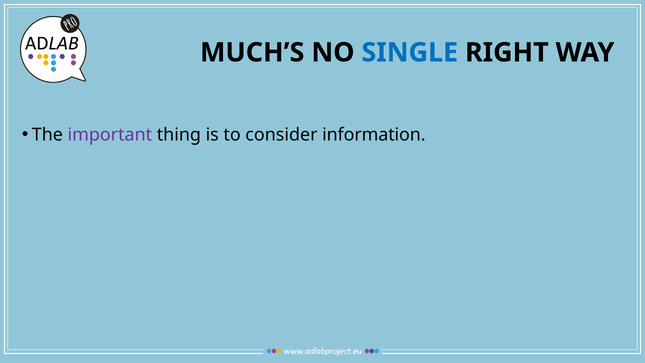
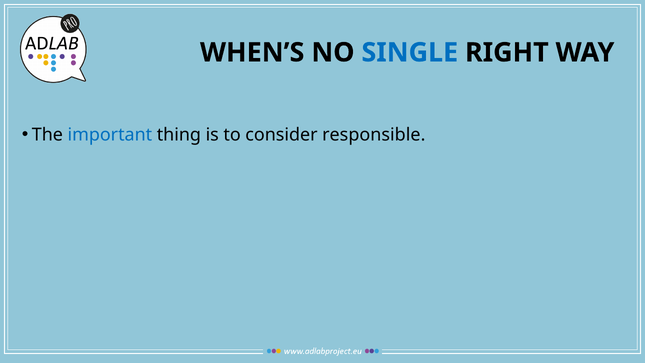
MUCH’S: MUCH’S -> WHEN’S
important colour: purple -> blue
information: information -> responsible
